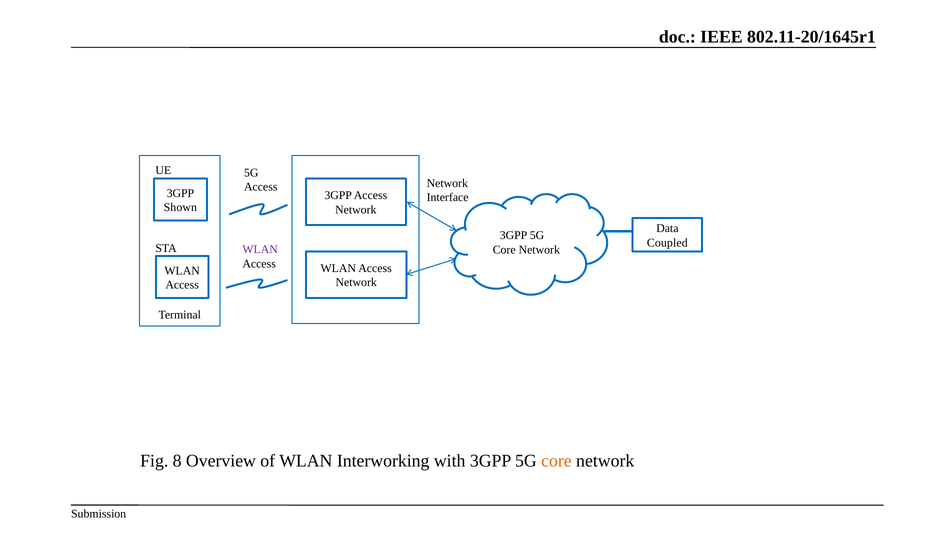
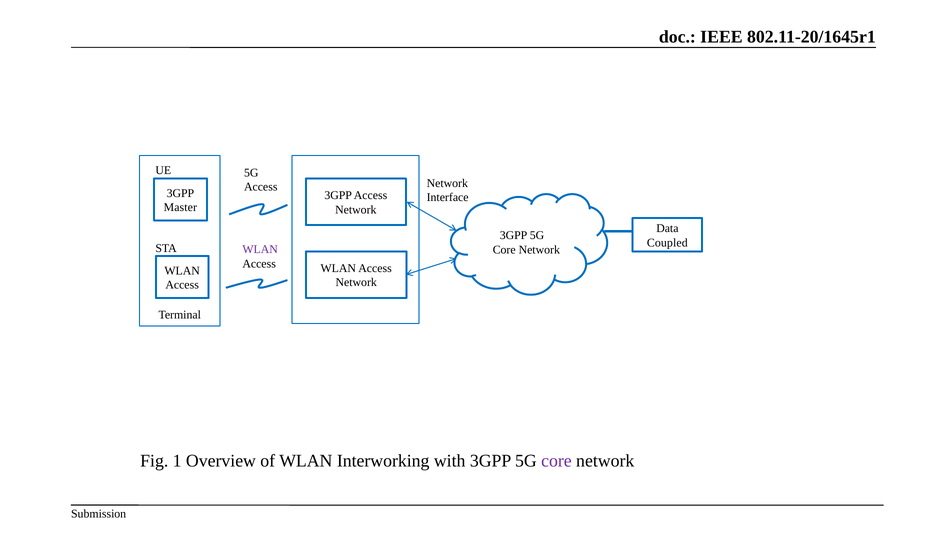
Shown: Shown -> Master
8: 8 -> 1
core at (556, 461) colour: orange -> purple
